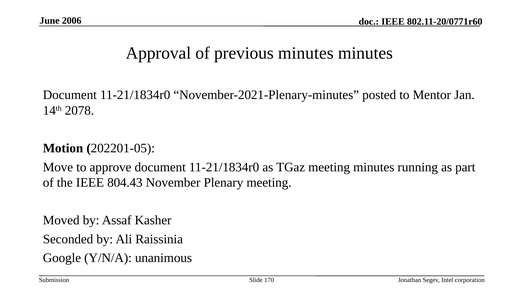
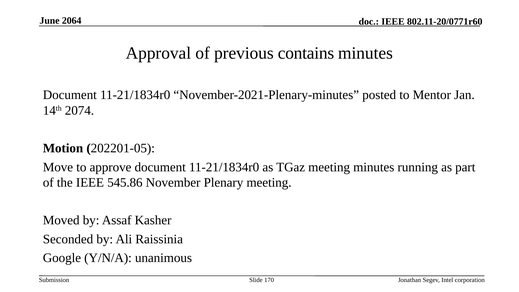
2006: 2006 -> 2064
previous minutes: minutes -> contains
2078: 2078 -> 2074
804.43: 804.43 -> 545.86
